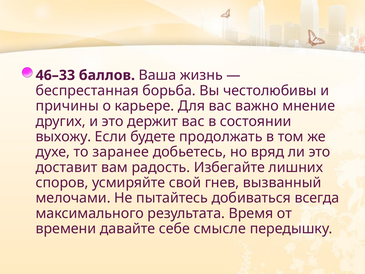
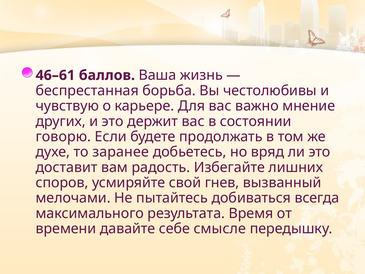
46–33: 46–33 -> 46–61
причины: причины -> чувствую
выхожу: выхожу -> говорю
